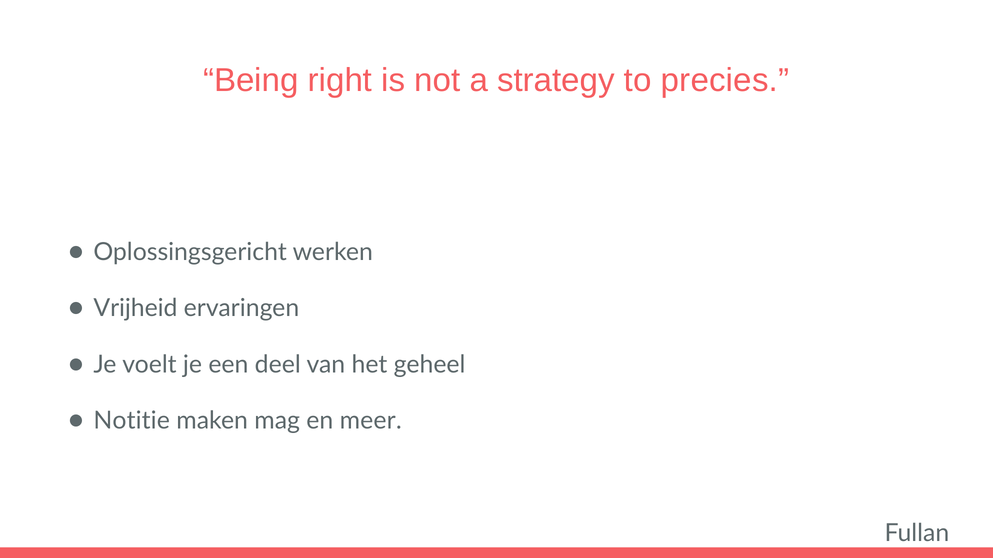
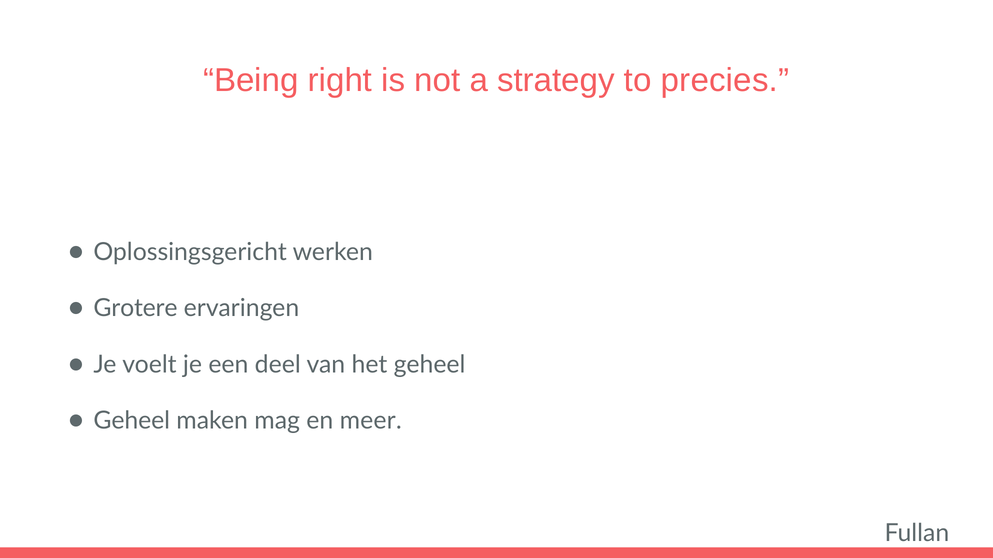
Vrijheid: Vrijheid -> Grotere
Notitie at (132, 421): Notitie -> Geheel
